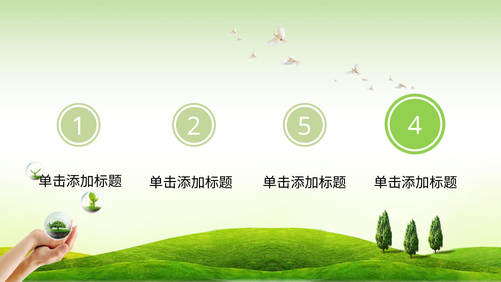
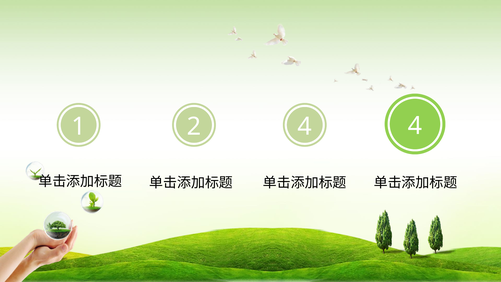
2 5: 5 -> 4
